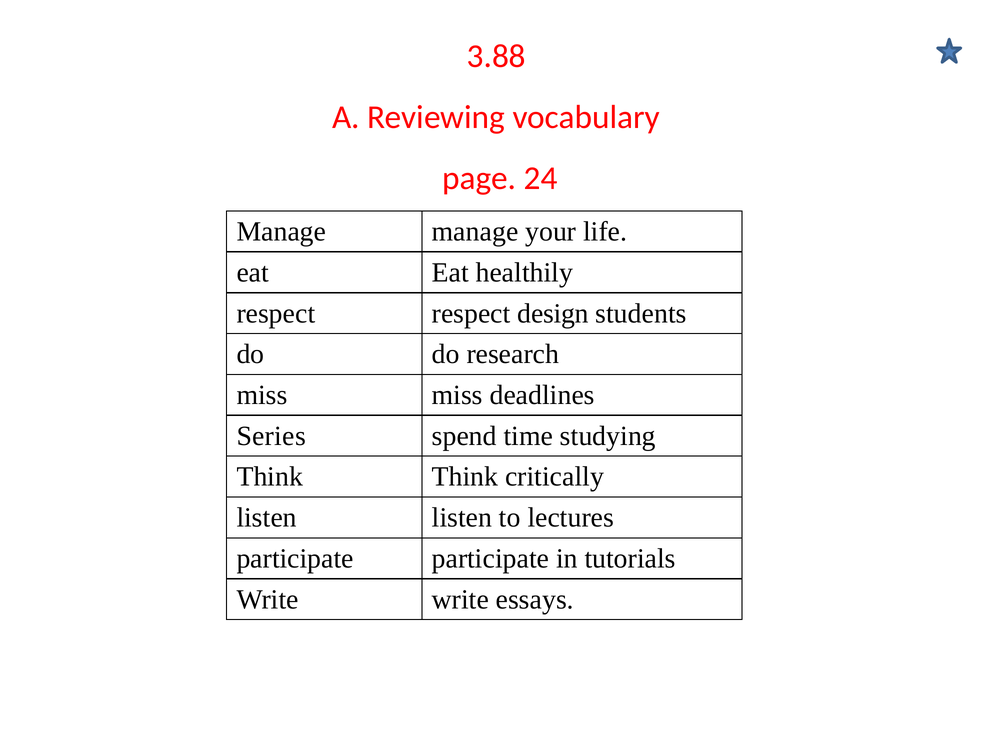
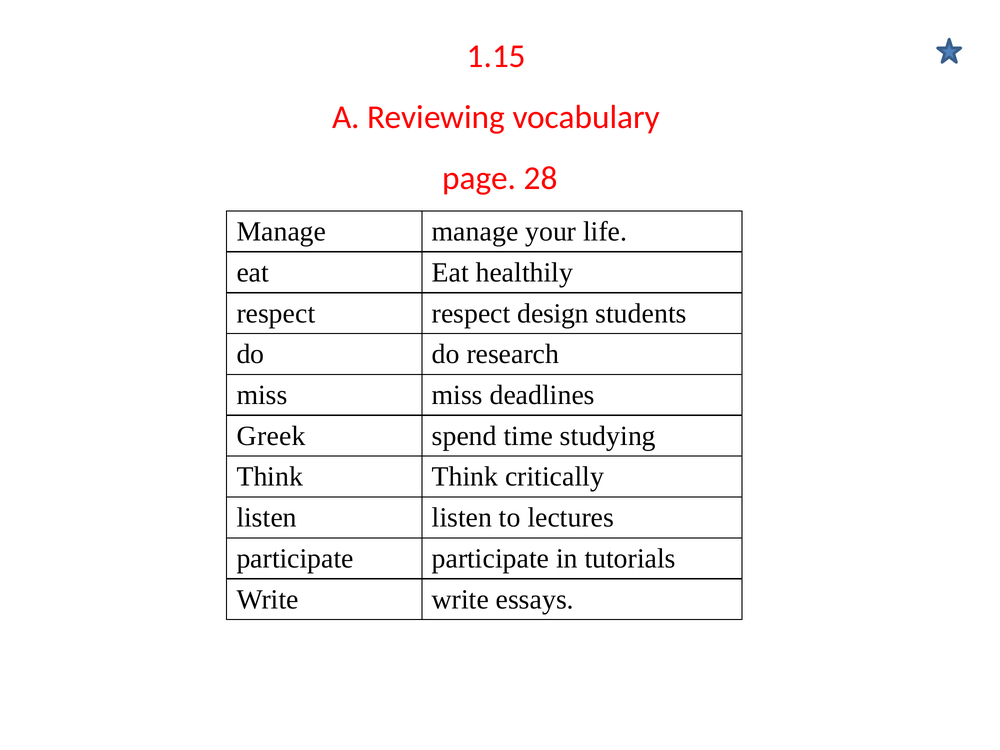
3.88: 3.88 -> 1.15
24: 24 -> 28
Series: Series -> Greek
